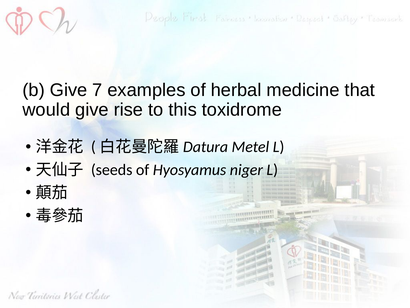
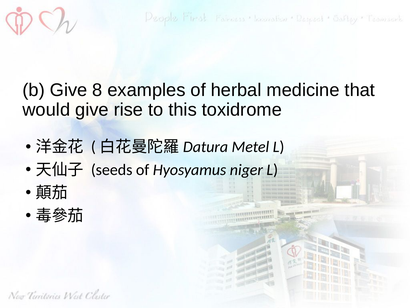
7: 7 -> 8
